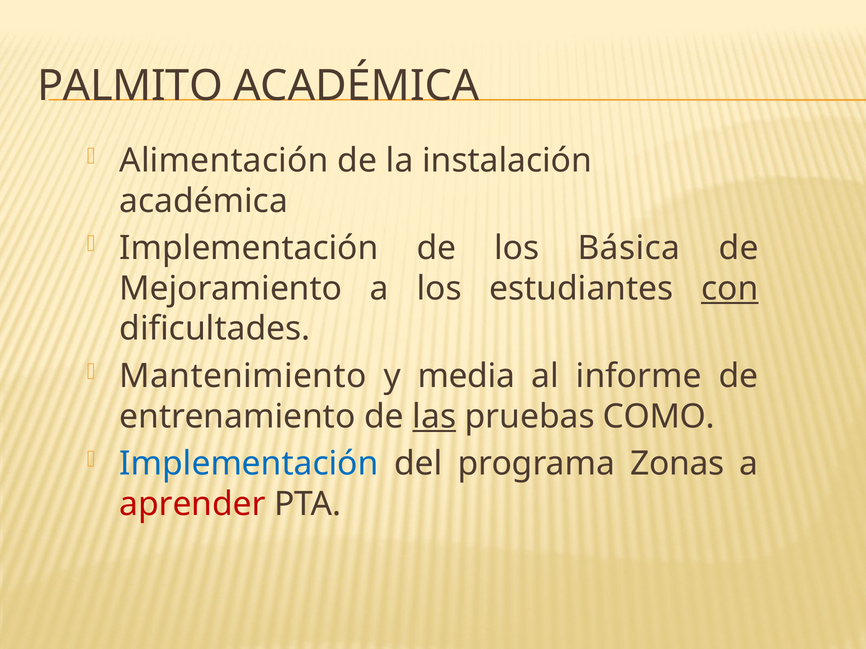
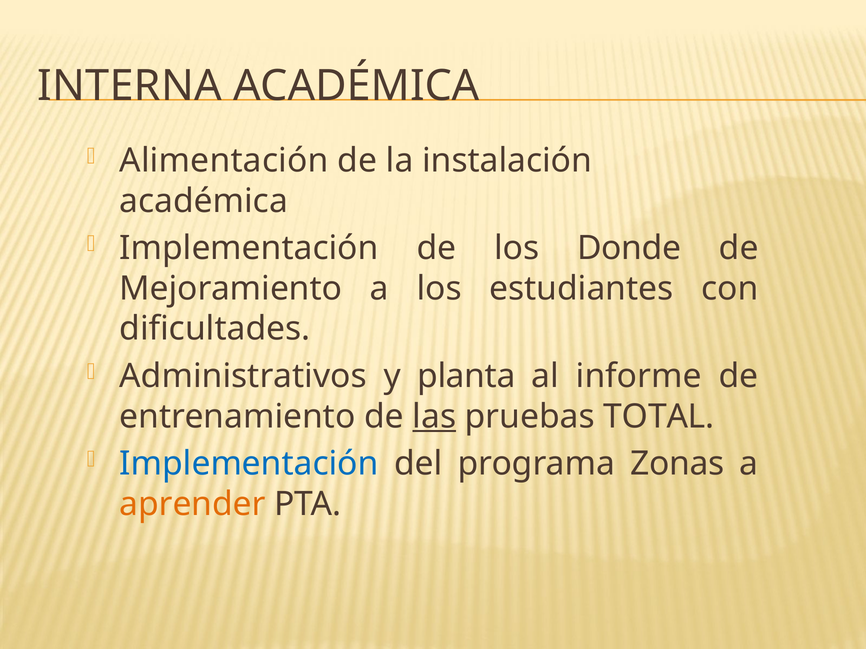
PALMITO: PALMITO -> INTERNA
Básica: Básica -> Donde
con underline: present -> none
Mantenimiento: Mantenimiento -> Administrativos
media: media -> planta
COMO: COMO -> TOTAL
aprender colour: red -> orange
